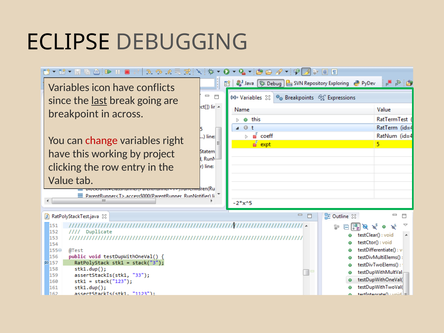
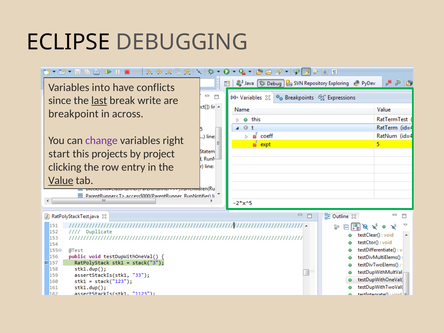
icon: icon -> into
going: going -> write
change colour: red -> purple
have at (59, 154): have -> start
working: working -> projects
Value underline: none -> present
